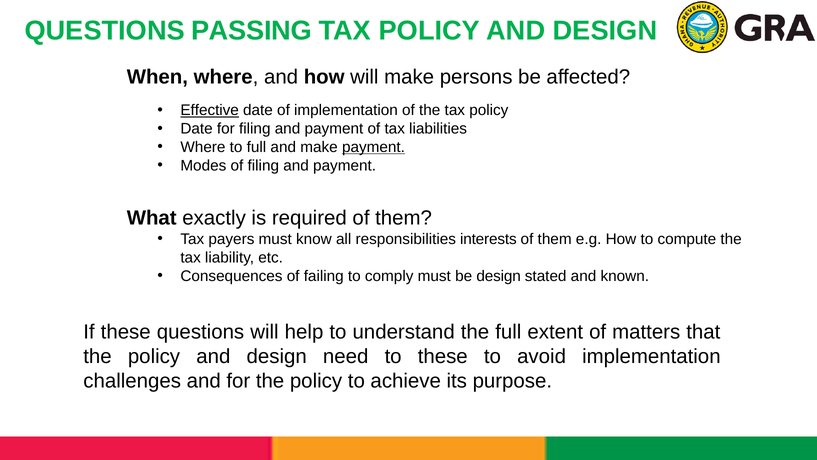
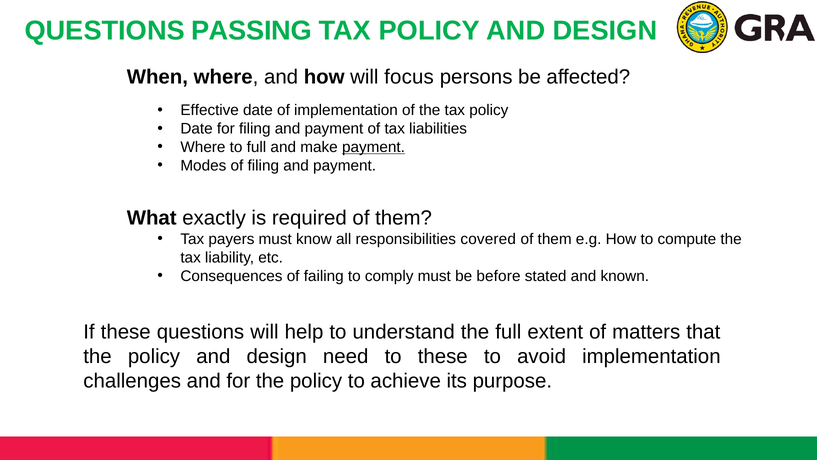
will make: make -> focus
Effective underline: present -> none
interests: interests -> covered
be design: design -> before
